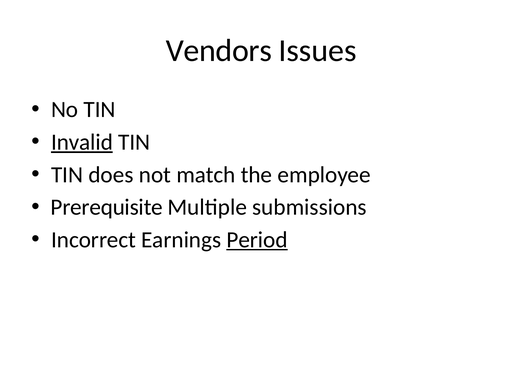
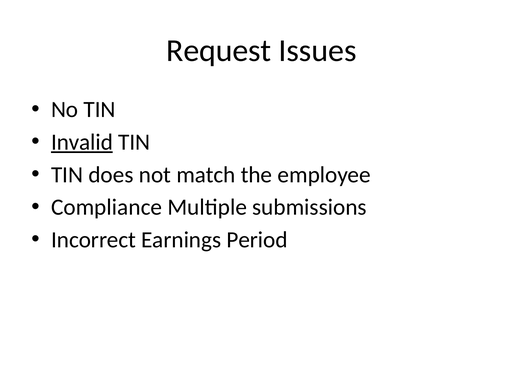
Vendors: Vendors -> Request
Prerequisite: Prerequisite -> Compliance
Period underline: present -> none
